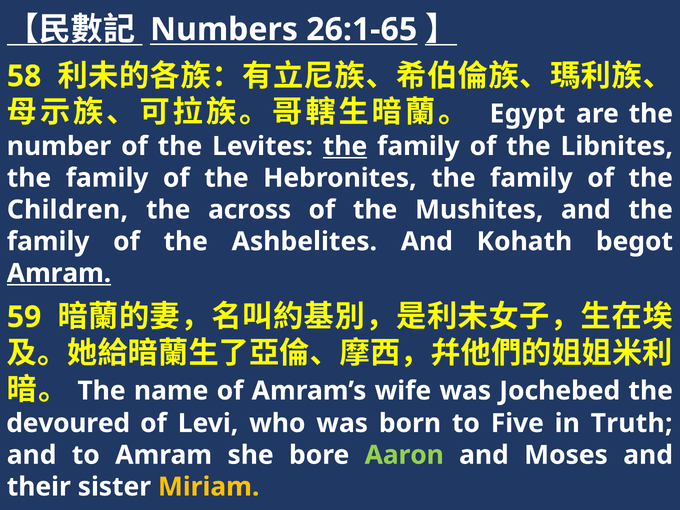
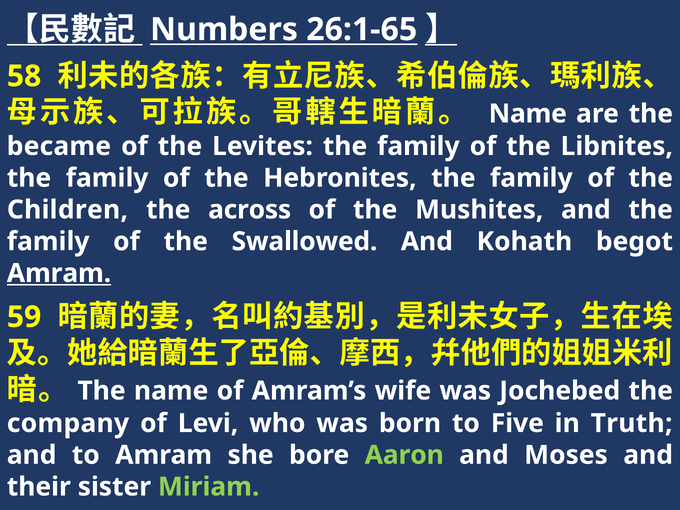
Egypt at (528, 114): Egypt -> Name
number: number -> became
the at (345, 146) underline: present -> none
Ashbelites: Ashbelites -> Swallowed
devoured: devoured -> company
Miriam colour: yellow -> light green
